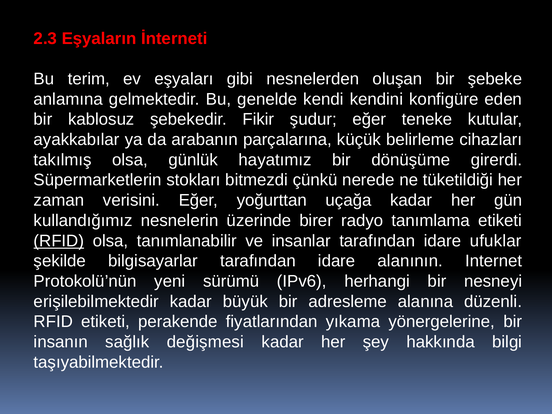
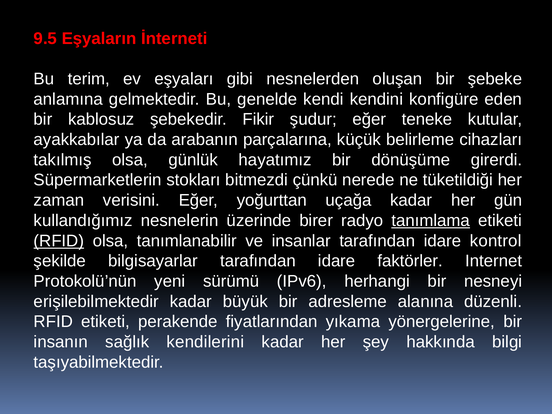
2.3: 2.3 -> 9.5
tanımlama underline: none -> present
ufuklar: ufuklar -> kontrol
alanının: alanının -> faktörler
değişmesi: değişmesi -> kendilerini
